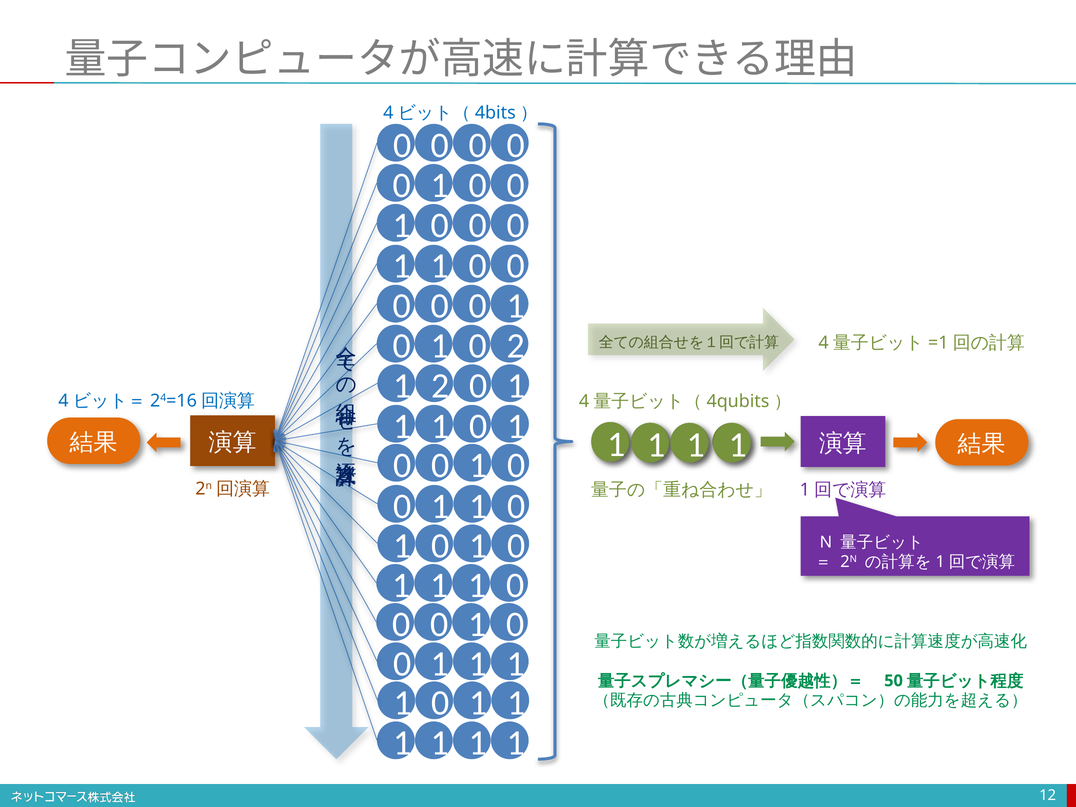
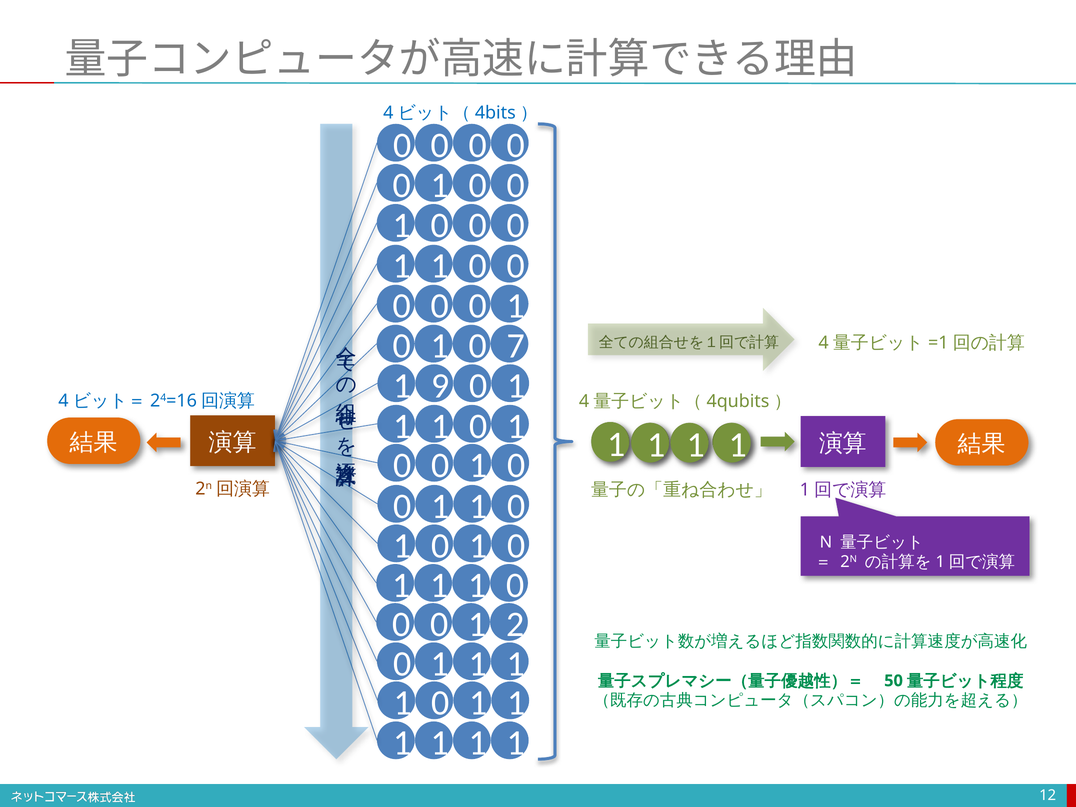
0 2: 2 -> 7
1 2: 2 -> 9
0 at (515, 624): 0 -> 2
